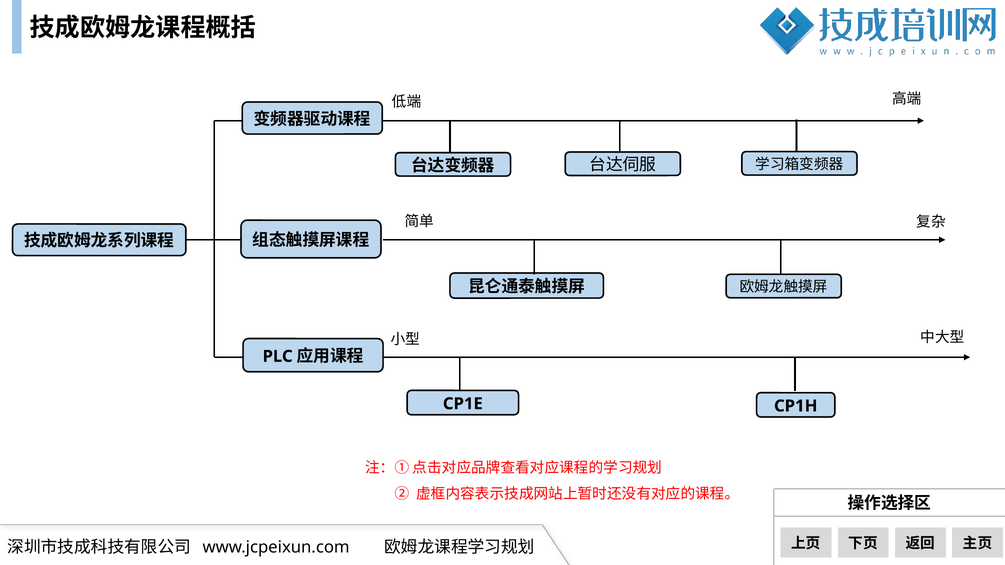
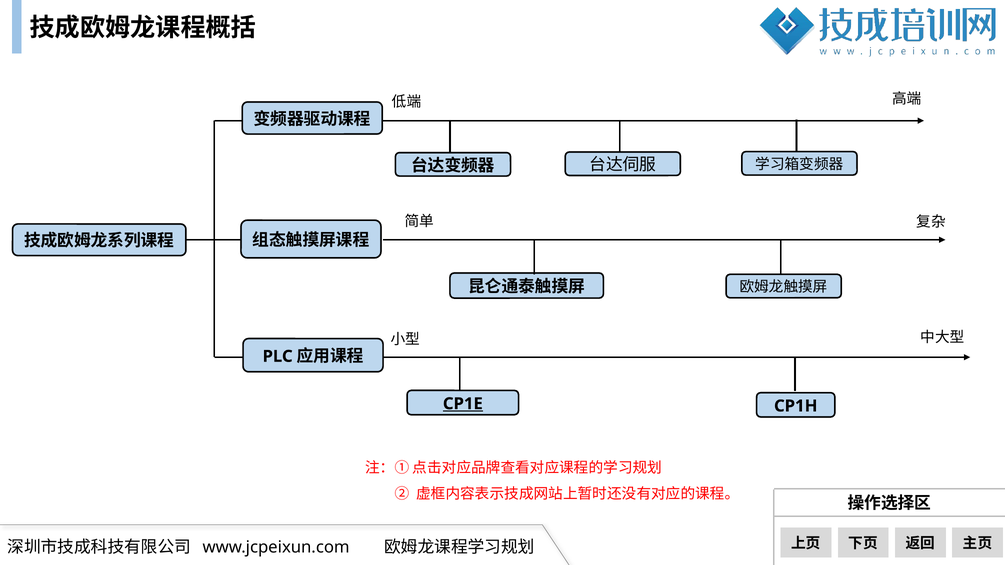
CP1E underline: none -> present
